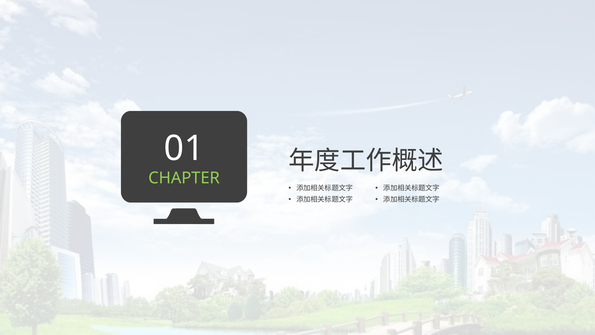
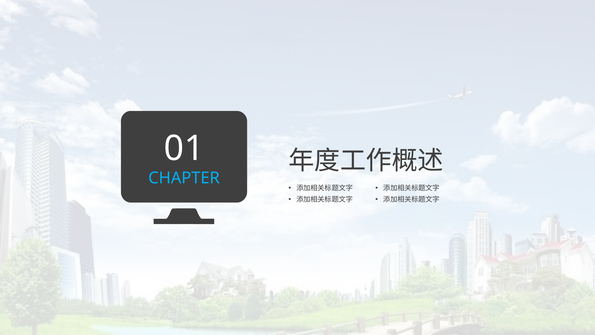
CHAPTER colour: light green -> light blue
